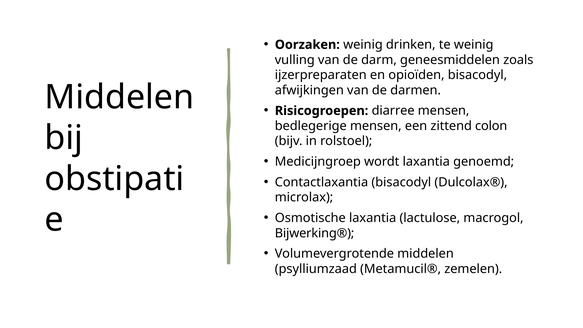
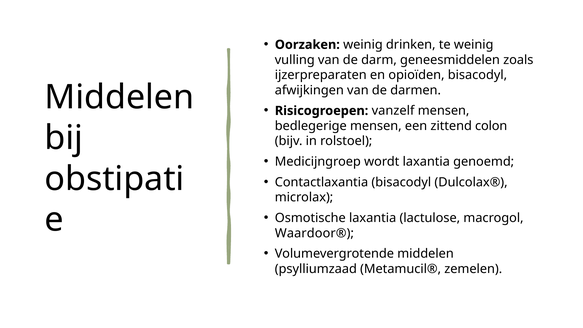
diarree: diarree -> vanzelf
Bijwerking®: Bijwerking® -> Waardoor®
